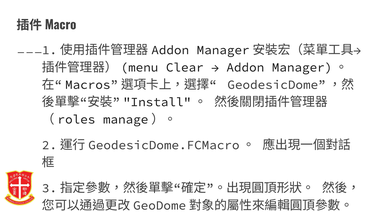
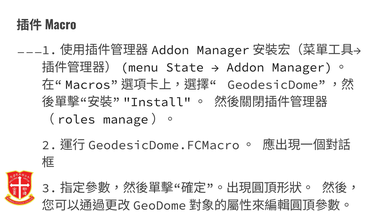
Clear: Clear -> State
